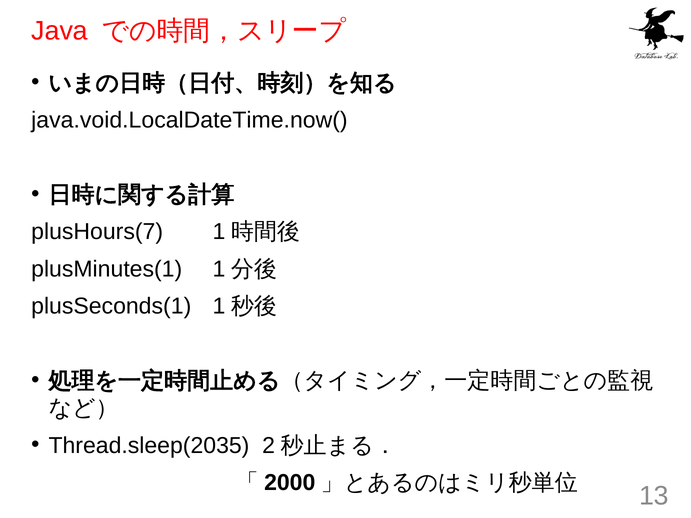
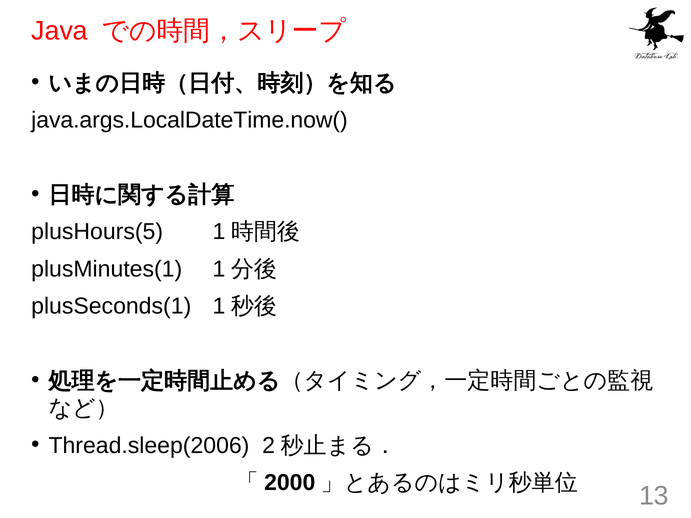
java.void.LocalDateTime.now(: java.void.LocalDateTime.now( -> java.args.LocalDateTime.now(
plusHours(7: plusHours(7 -> plusHours(5
Thread.sleep(2035: Thread.sleep(2035 -> Thread.sleep(2006
